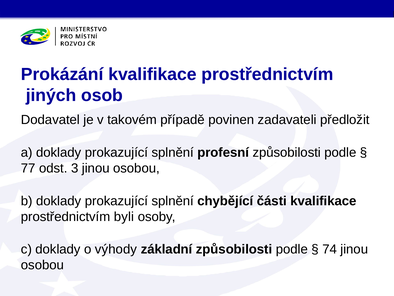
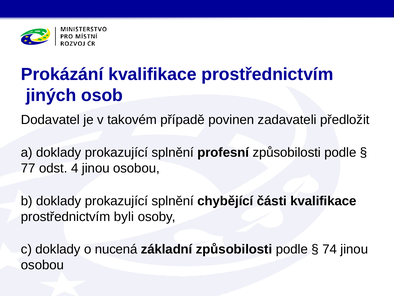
3: 3 -> 4
výhody: výhody -> nucená
